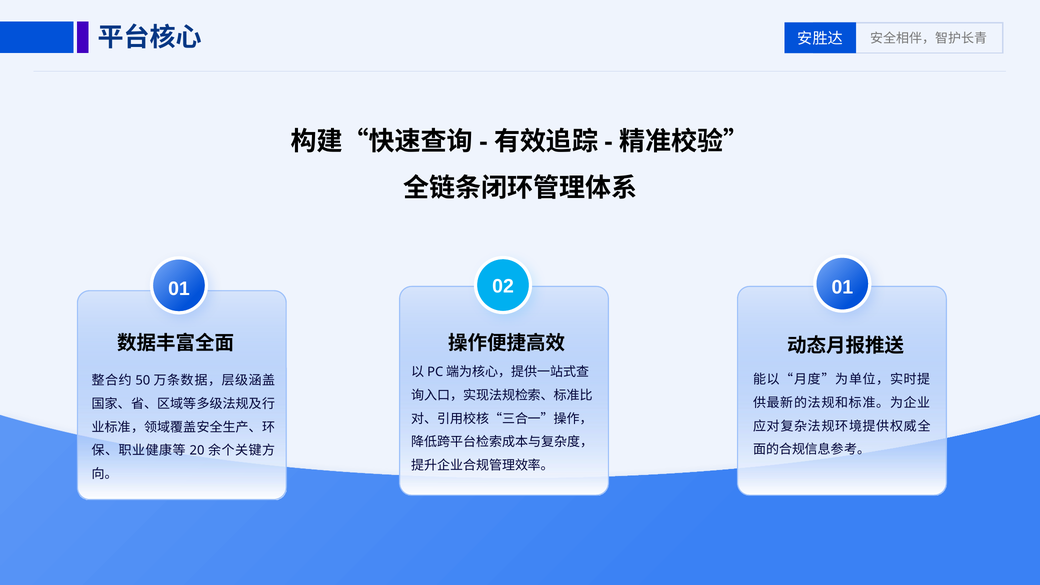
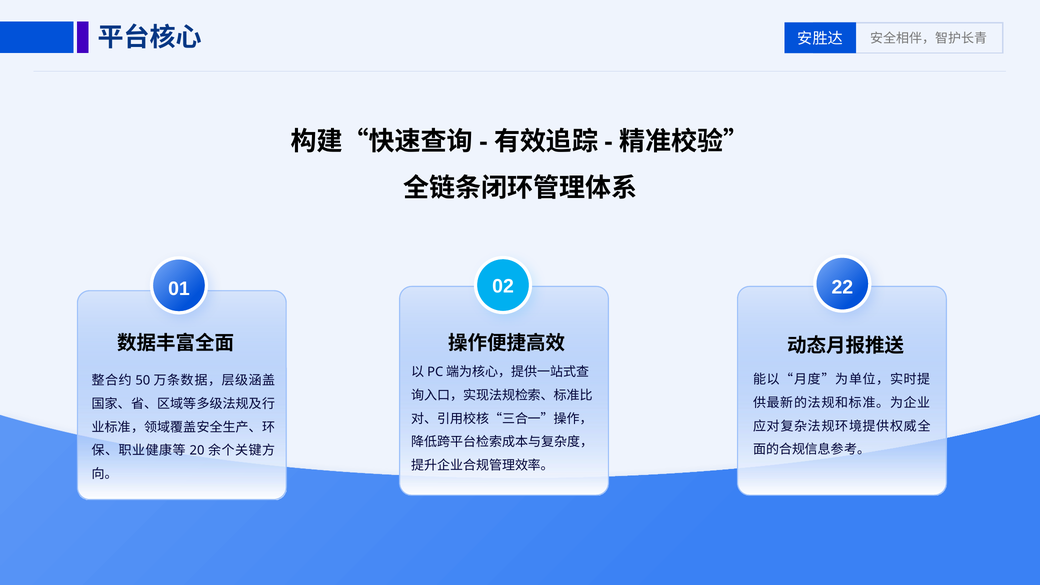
02 01: 01 -> 22
